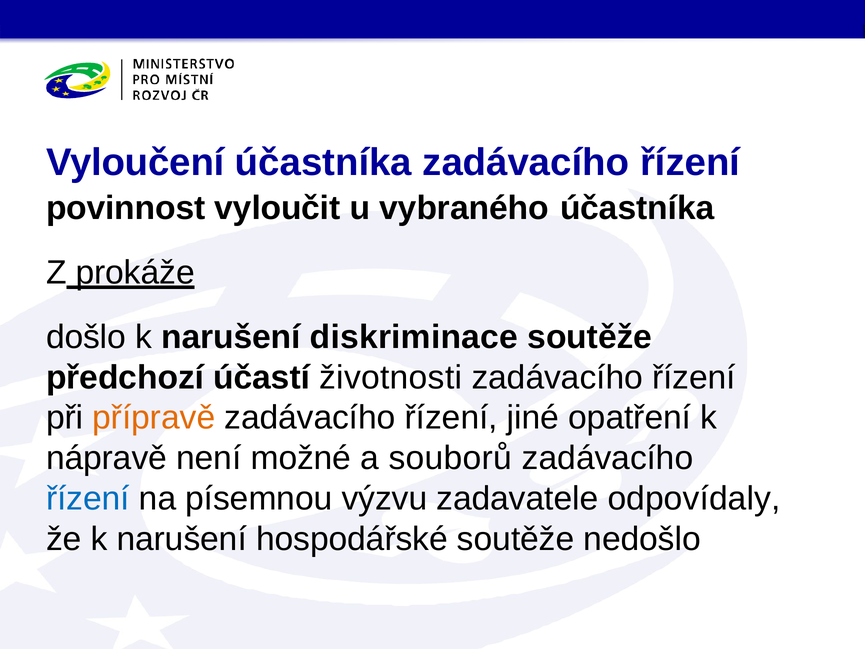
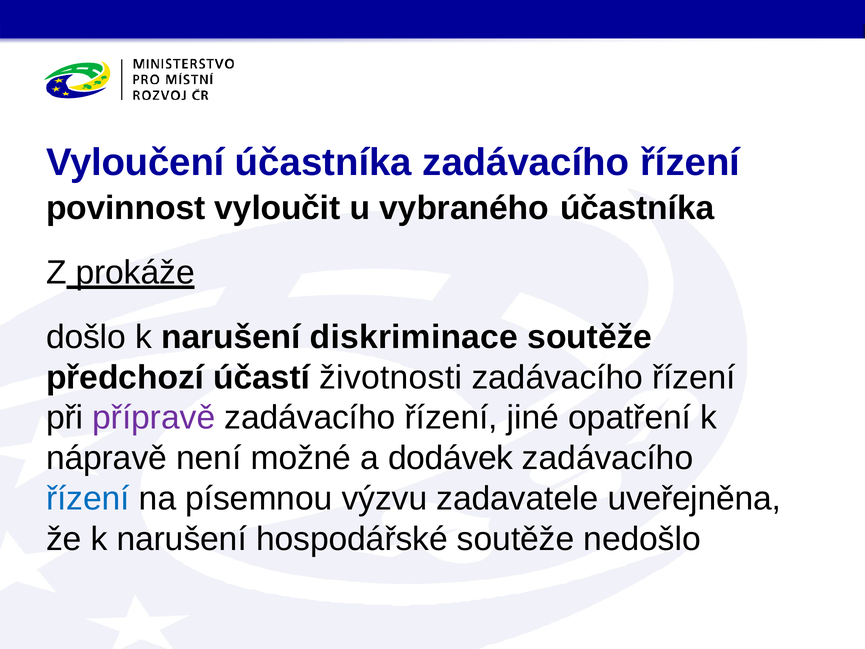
přípravě colour: orange -> purple
souborů: souborů -> dodávek
odpovídaly: odpovídaly -> uveřejněna
